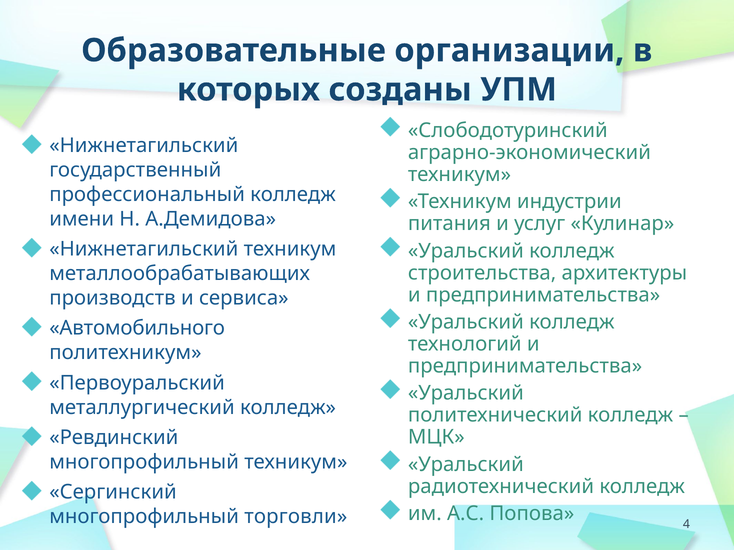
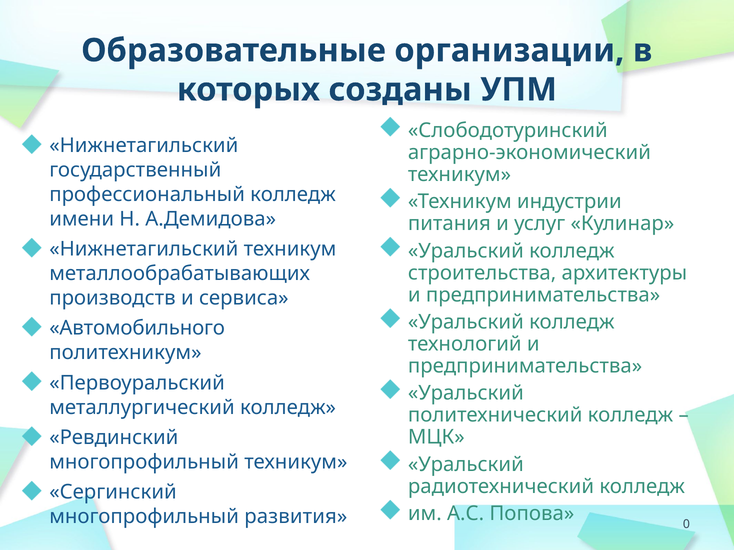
4: 4 -> 0
торговли: торговли -> развития
